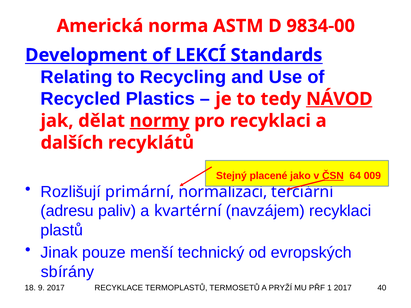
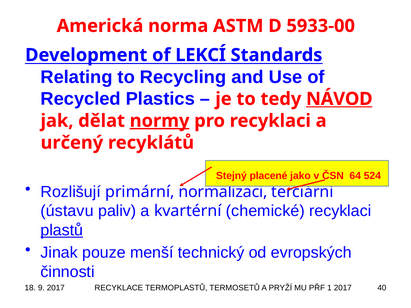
9834-00: 9834-00 -> 5933-00
dalších: dalších -> určený
ČSN underline: present -> none
009: 009 -> 524
adresu: adresu -> ústavu
navzájem: navzájem -> chemické
plastů underline: none -> present
sbírány: sbírány -> činnosti
